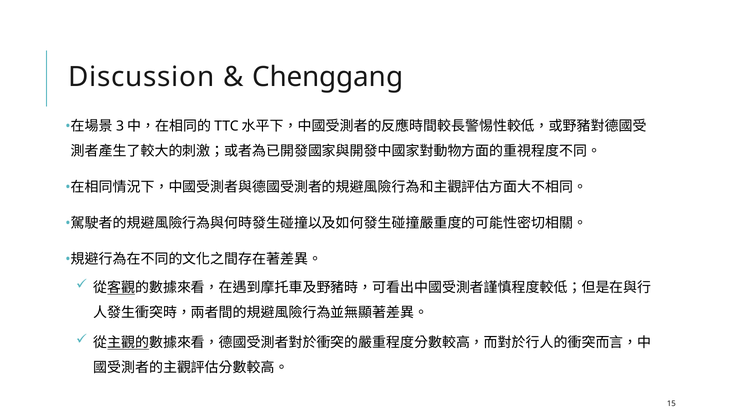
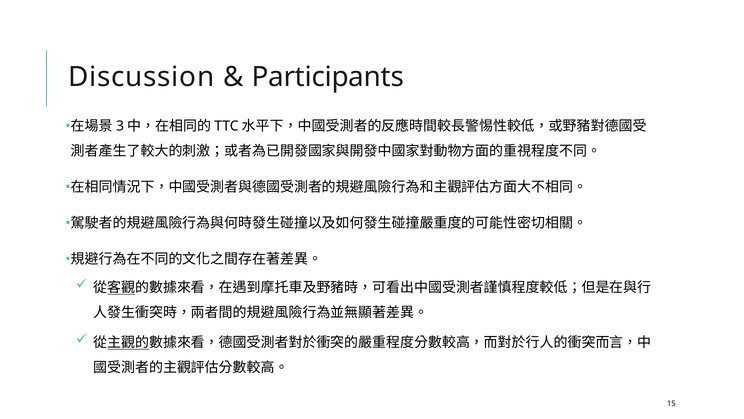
Chenggang: Chenggang -> Participants
